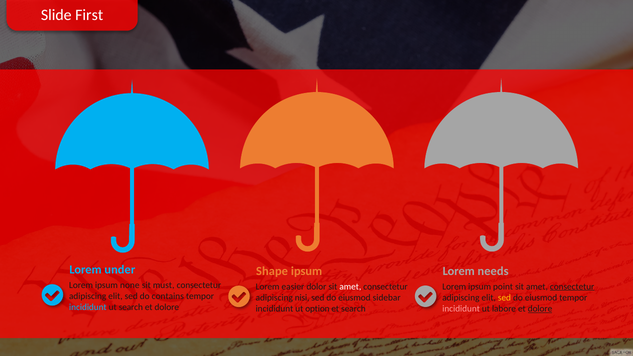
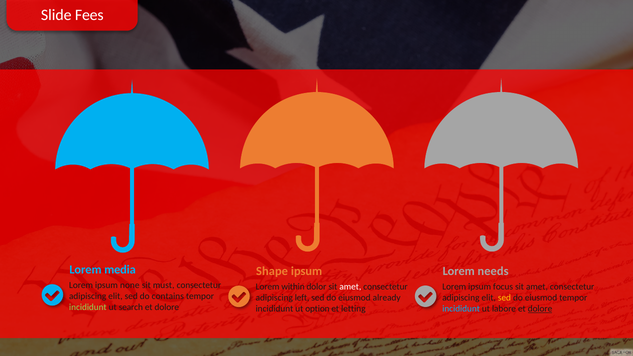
First: First -> Fees
under: under -> media
point: point -> focus
consectetur at (572, 287) underline: present -> none
easier: easier -> within
nisi: nisi -> left
sidebar: sidebar -> already
incididunt at (88, 307) colour: light blue -> light green
incididunt at (461, 309) colour: pink -> light blue
et search: search -> letting
